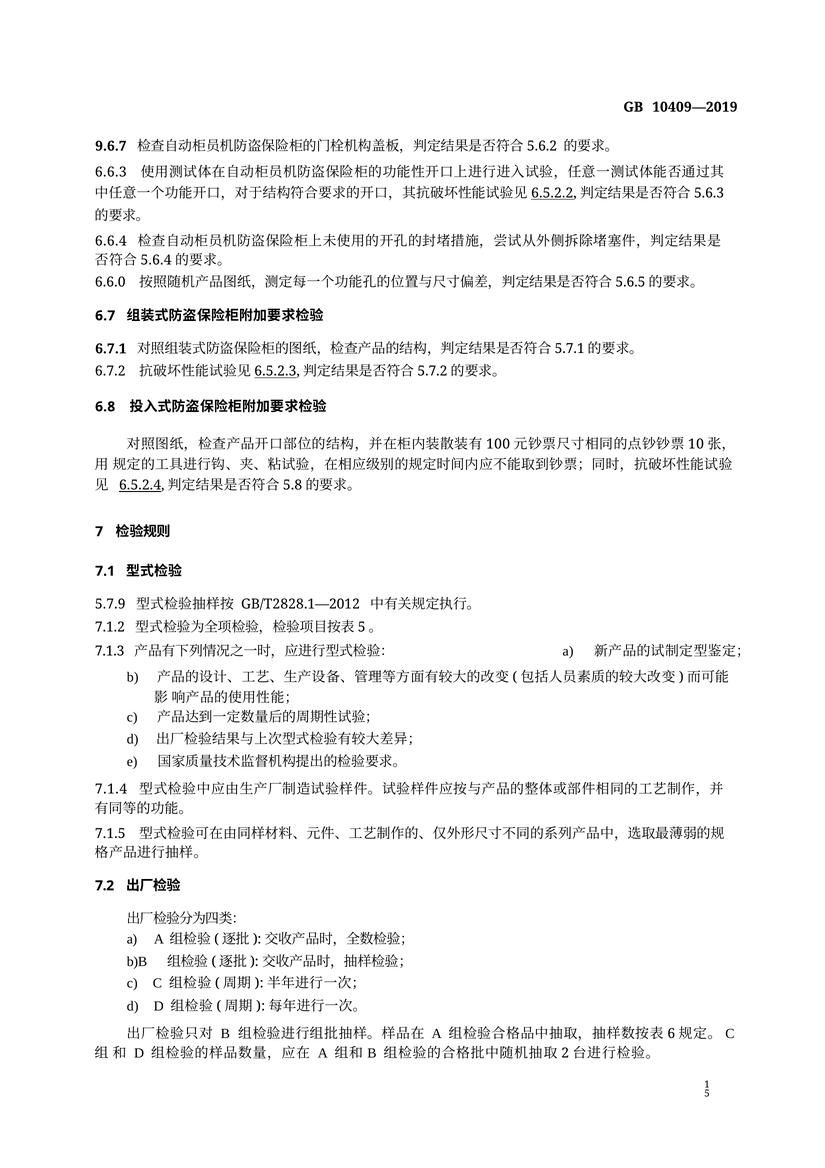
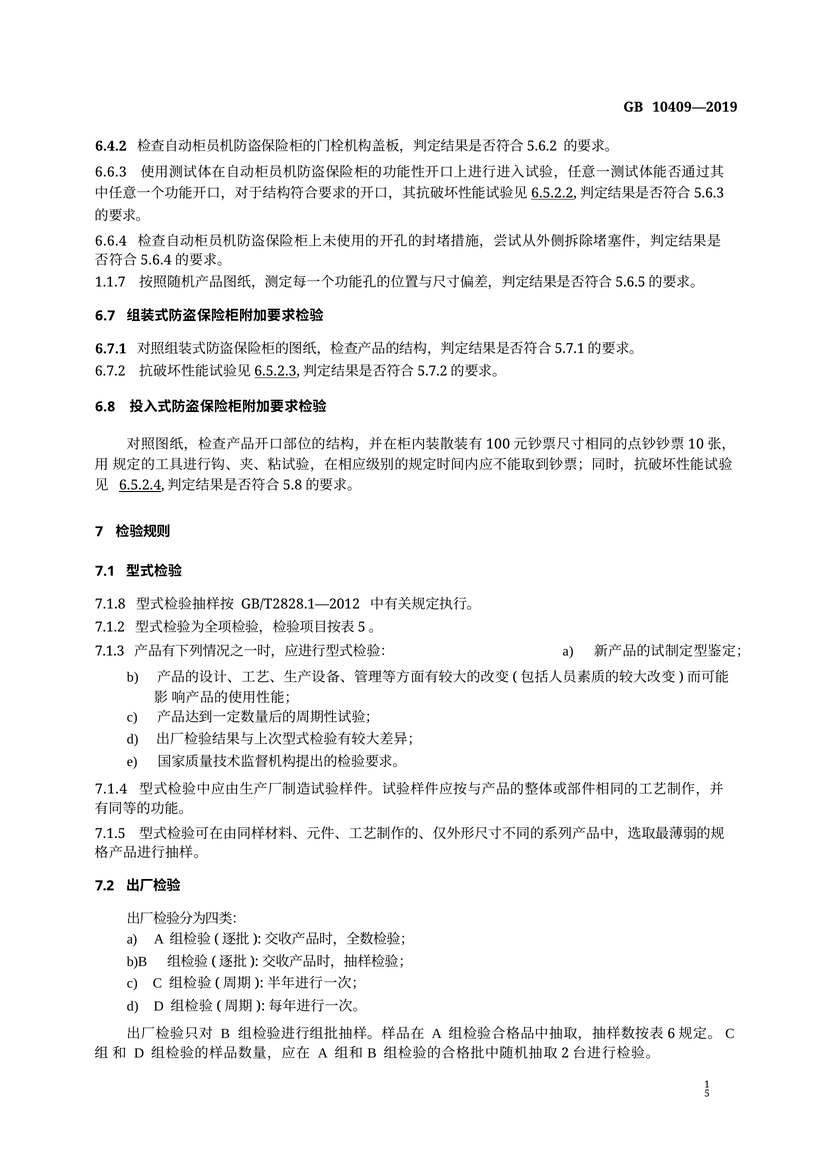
9.6.7: 9.6.7 -> 6.4.2
6.6.0: 6.6.0 -> 1.1.7
5.7.9: 5.7.9 -> 7.1.8
